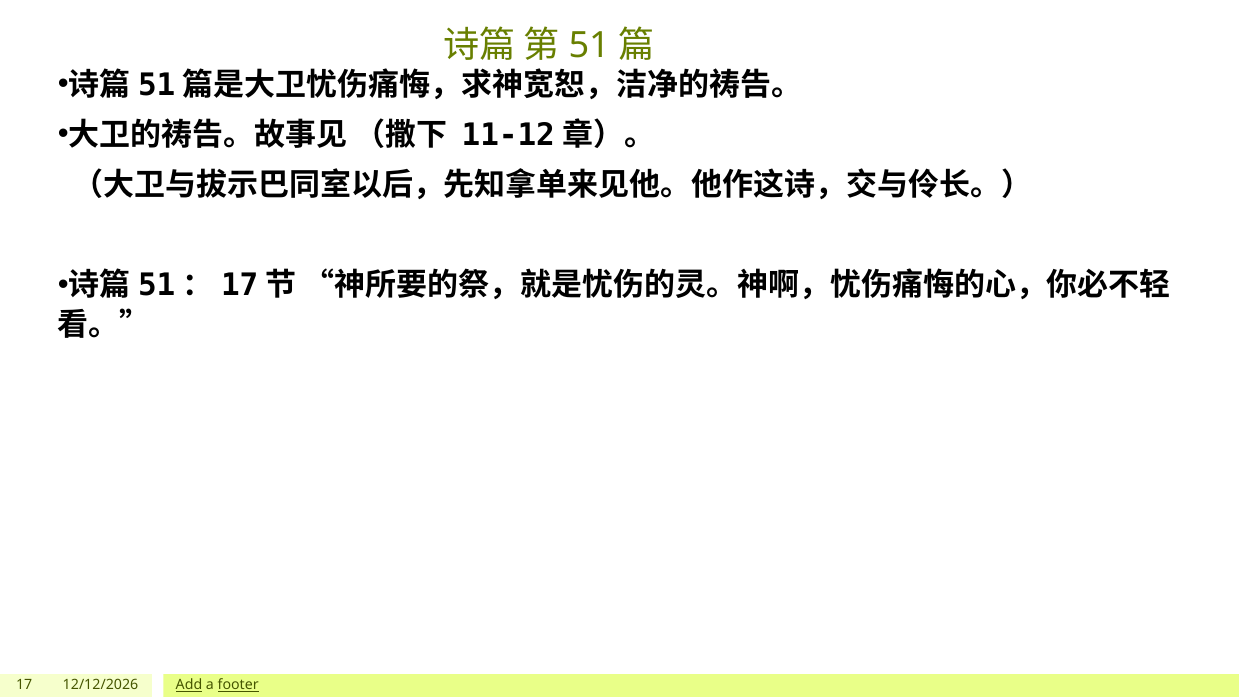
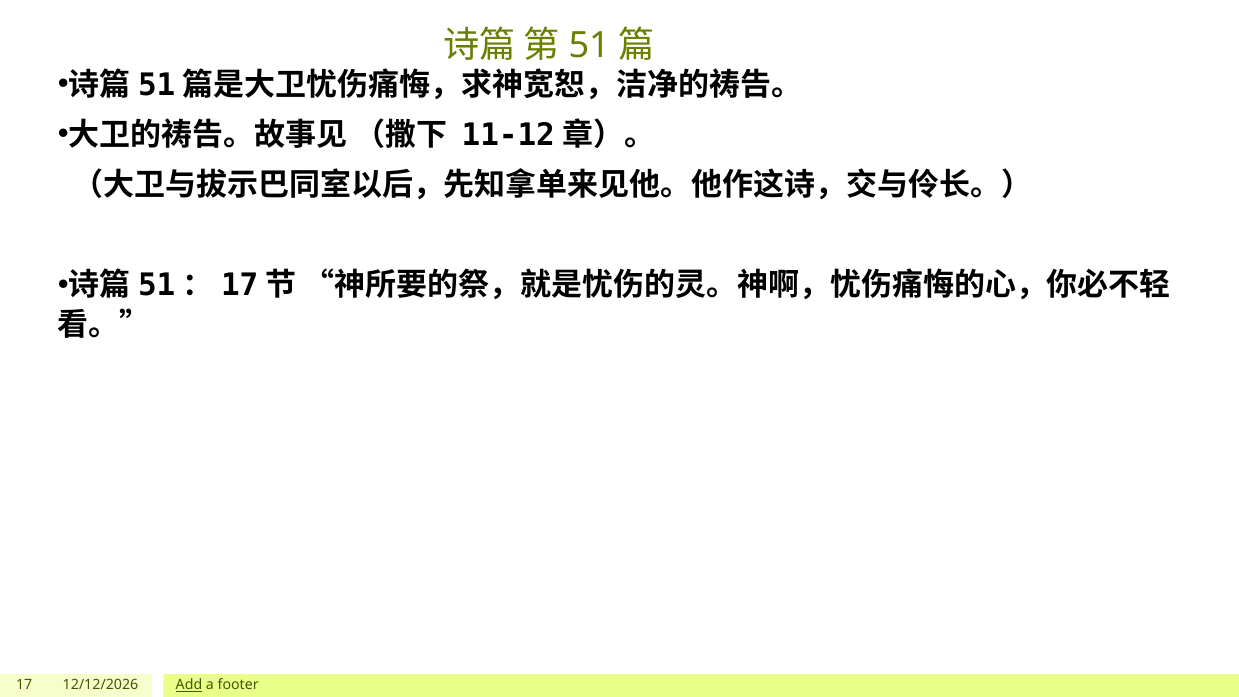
footer underline: present -> none
